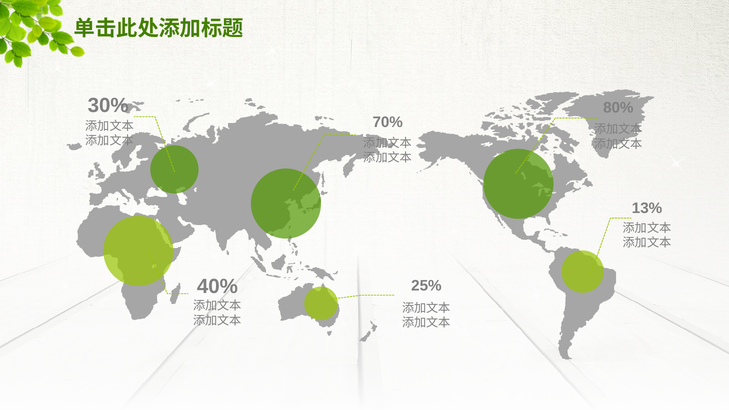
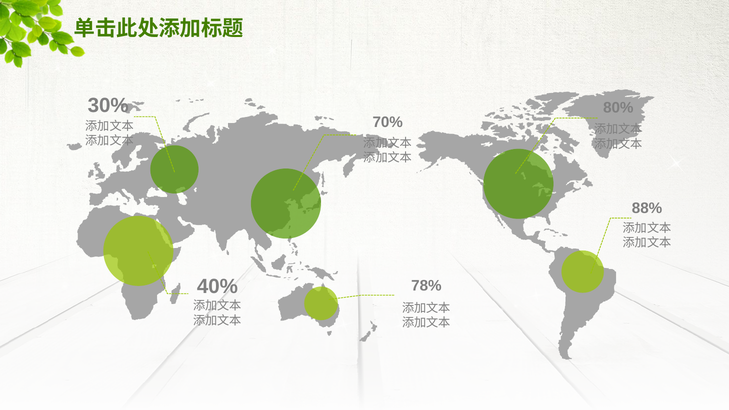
13%: 13% -> 88%
25%: 25% -> 78%
